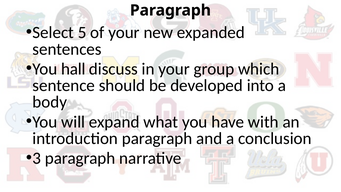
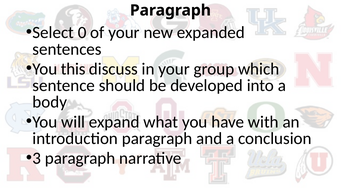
5: 5 -> 0
hall: hall -> this
